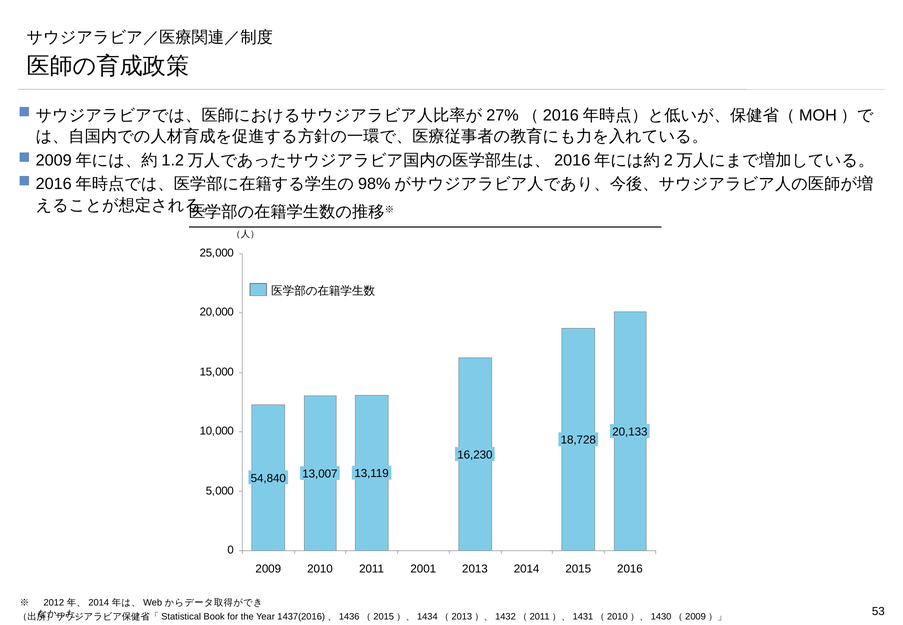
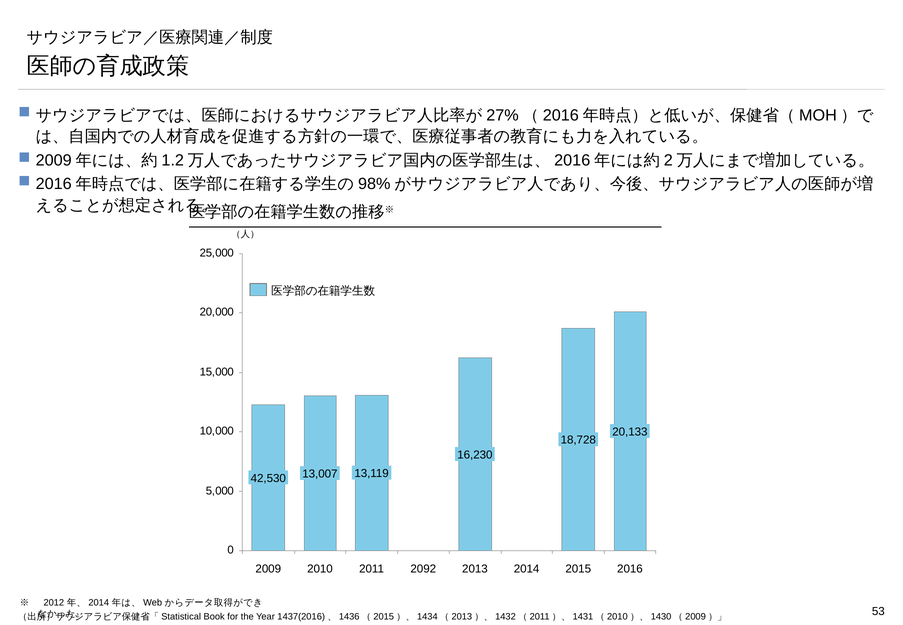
54,840: 54,840 -> 42,530
2001: 2001 -> 2092
